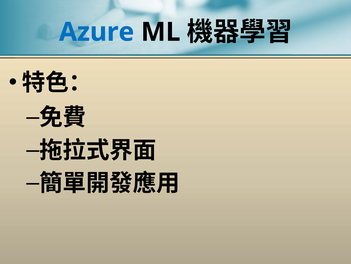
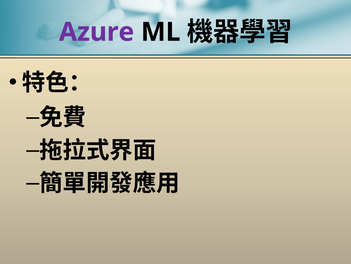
Azure colour: blue -> purple
